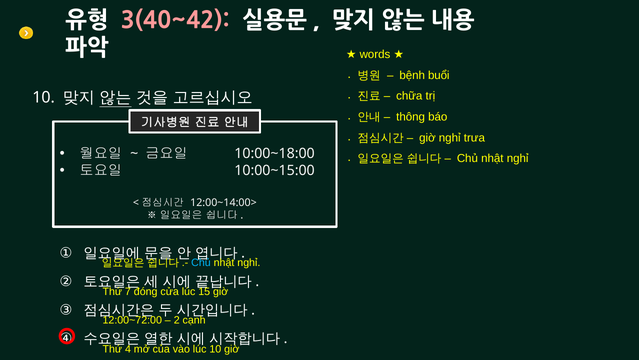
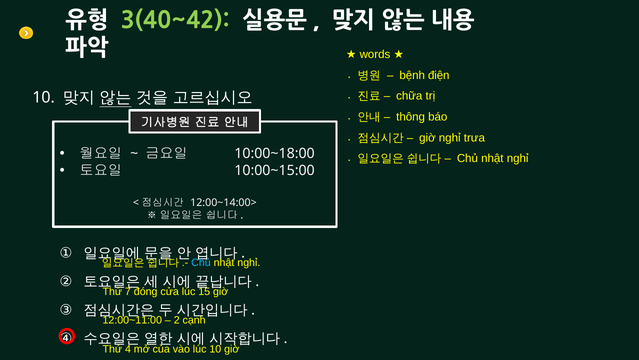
3(40~42 colour: pink -> light green
buổi: buổi -> điện
12:00~72:00: 12:00~72:00 -> 12:00~11:00
